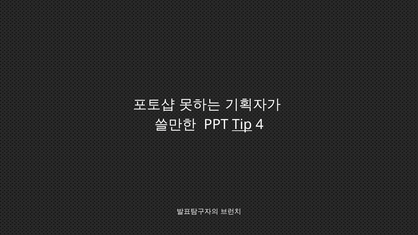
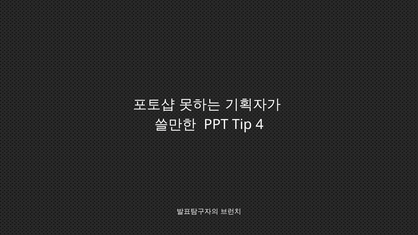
Tip underline: present -> none
